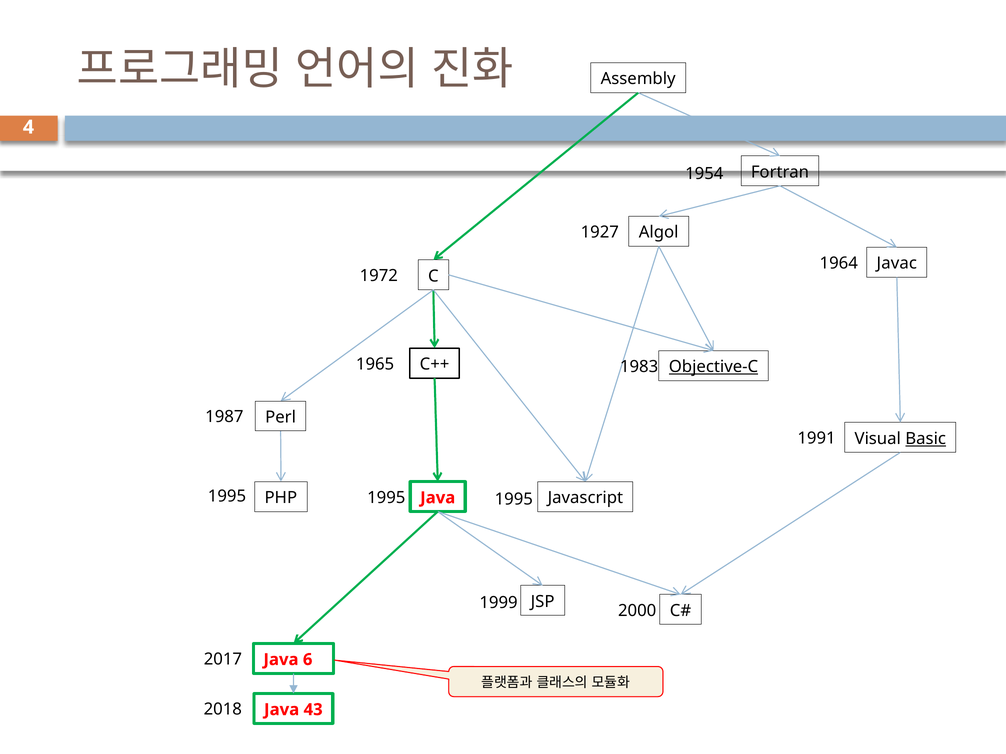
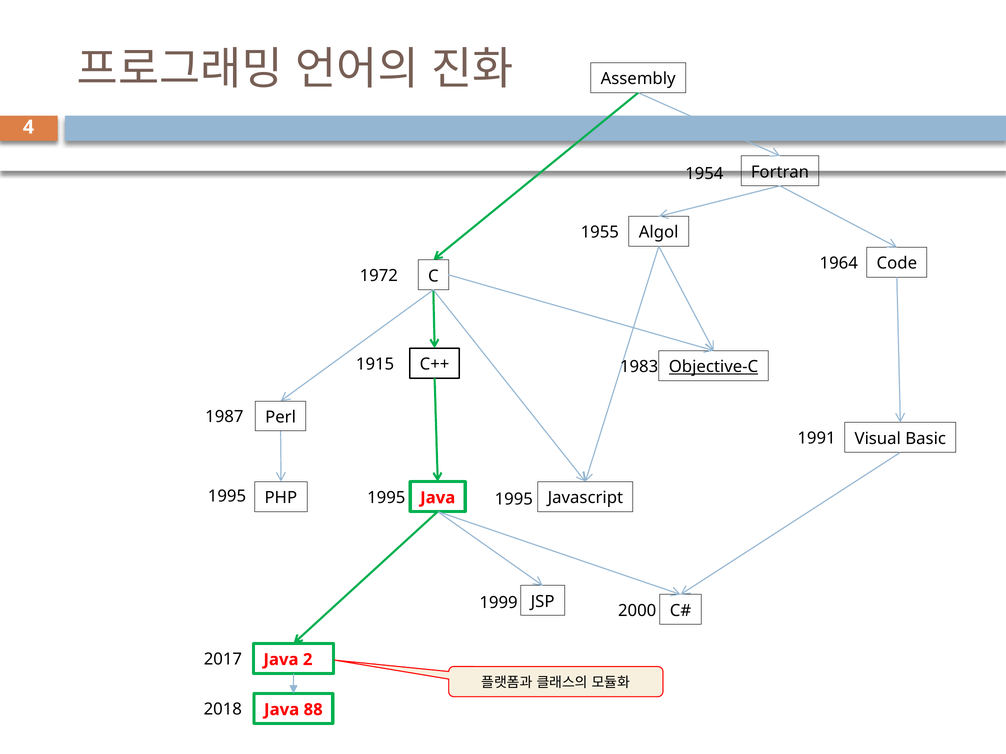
1927: 1927 -> 1955
Javac: Javac -> Code
1965: 1965 -> 1915
Basic underline: present -> none
6: 6 -> 2
43: 43 -> 88
